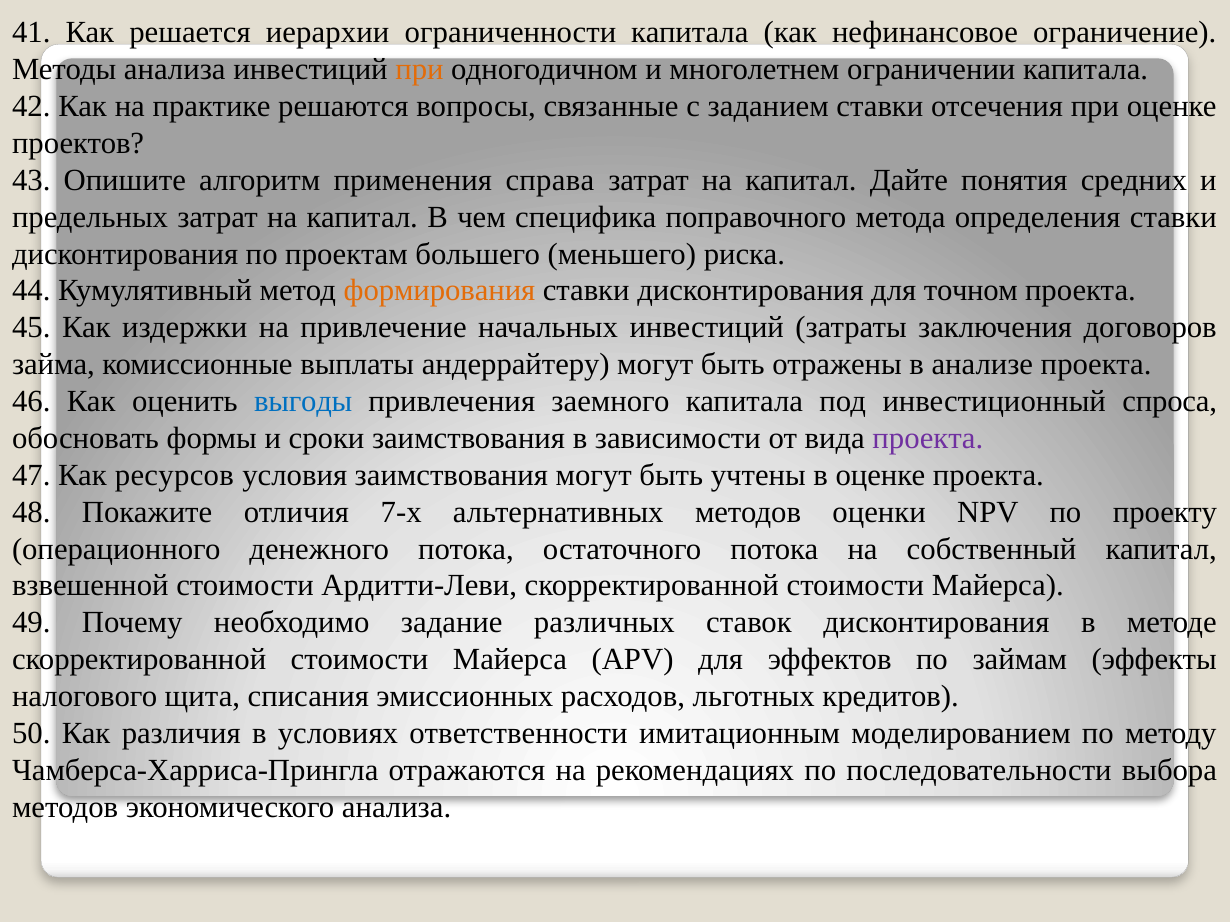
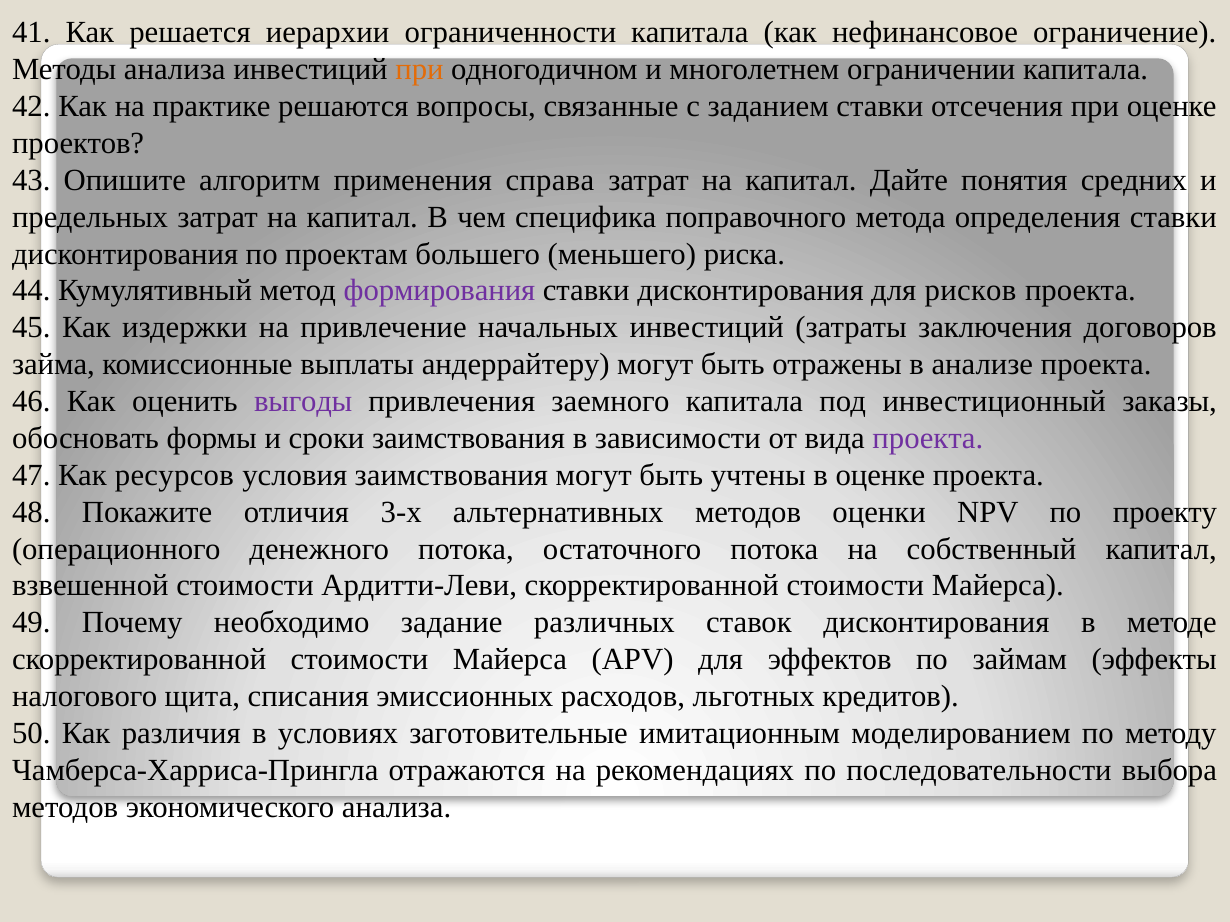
формирования colour: orange -> purple
точном: точном -> рисков
выгоды colour: blue -> purple
спроса: спроса -> заказы
7-х: 7-х -> 3-х
ответственности: ответственности -> заготовительные
